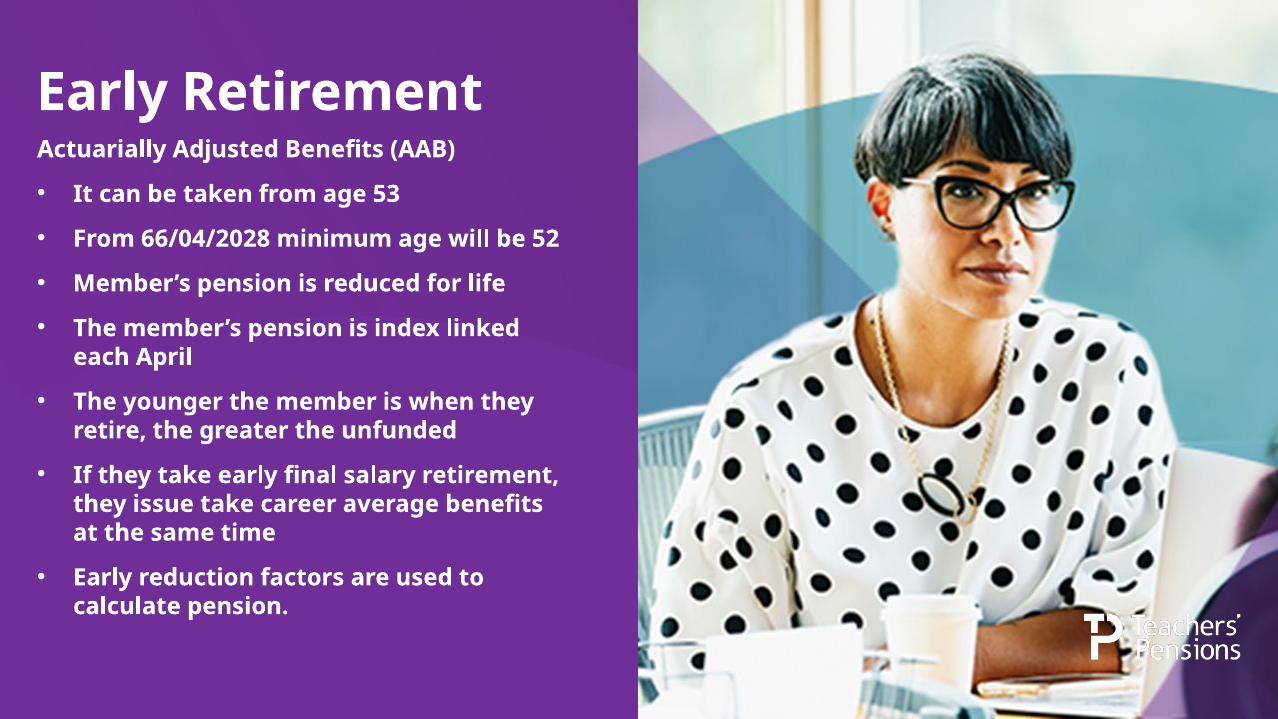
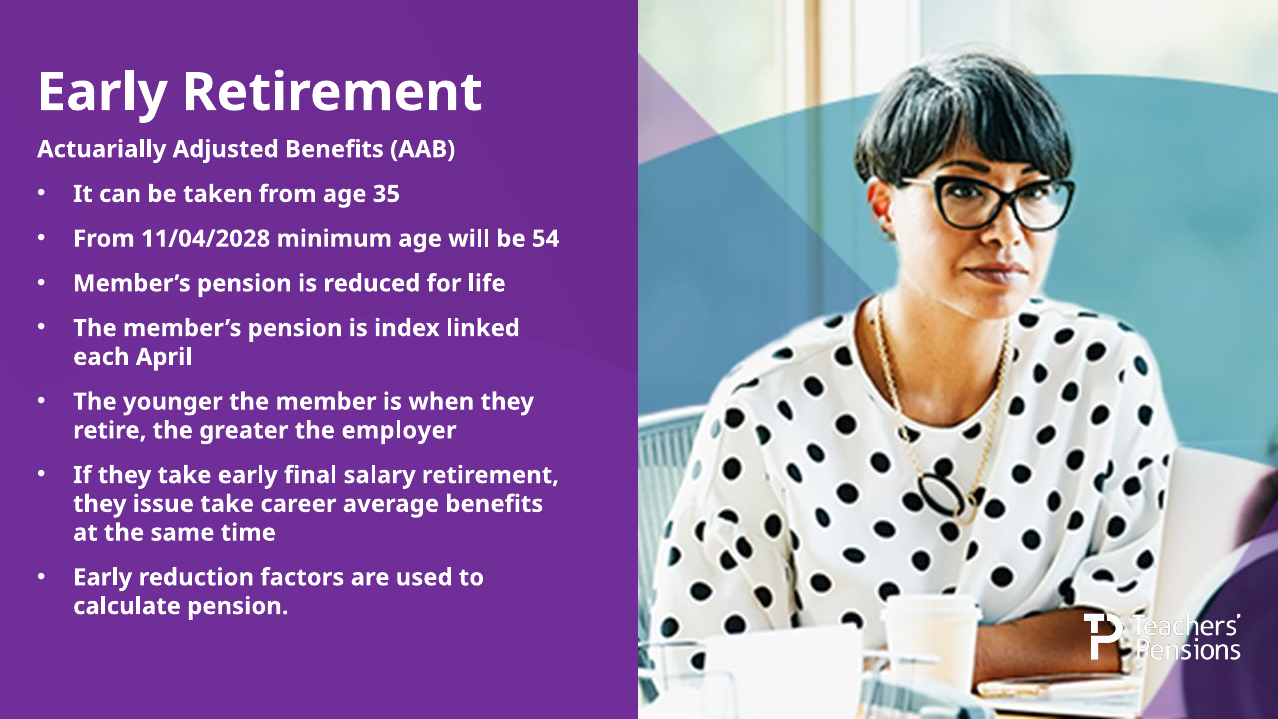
53: 53 -> 35
66/04/2028: 66/04/2028 -> 11/04/2028
52: 52 -> 54
unfunded: unfunded -> employer
